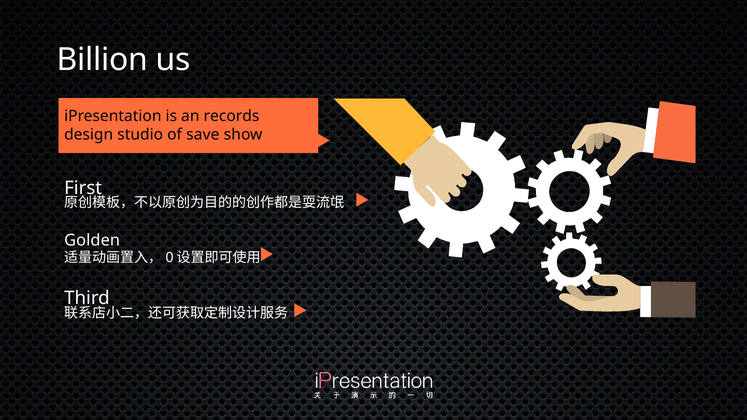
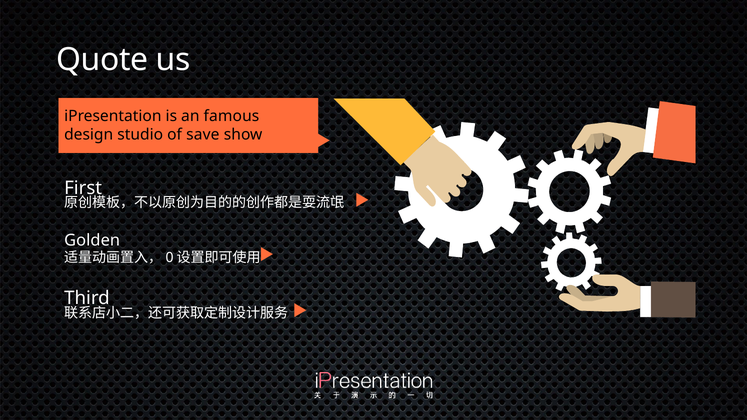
Billion: Billion -> Quote
records: records -> famous
